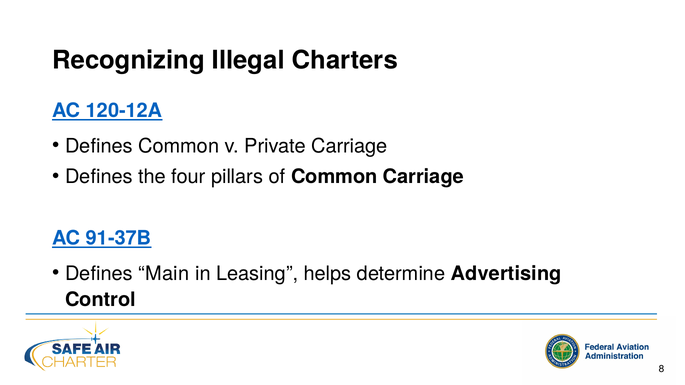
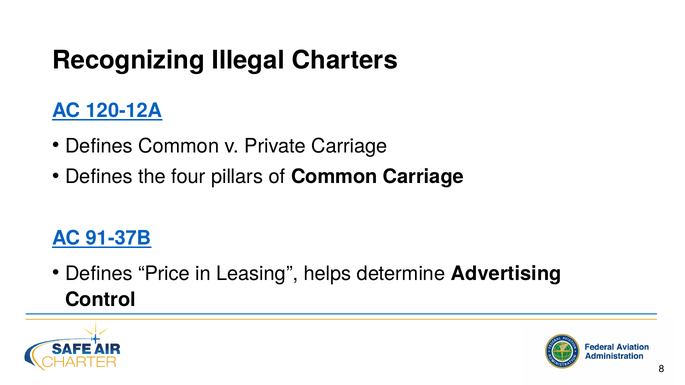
Main: Main -> Price
